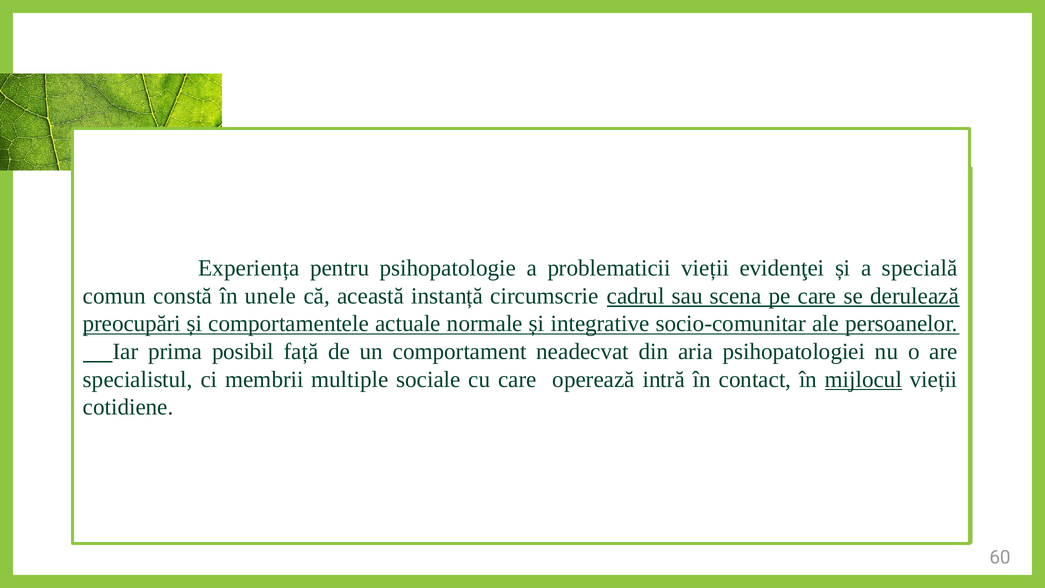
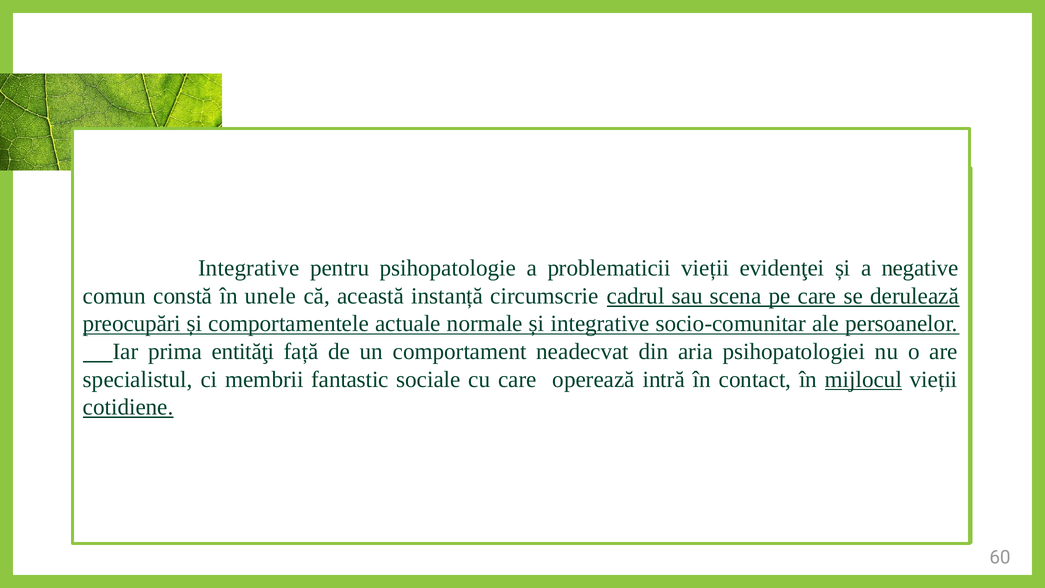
Experiența at (249, 268): Experiența -> Integrative
specială: specială -> negative
posibil: posibil -> entităţi
multiple: multiple -> fantastic
cotidiene underline: none -> present
